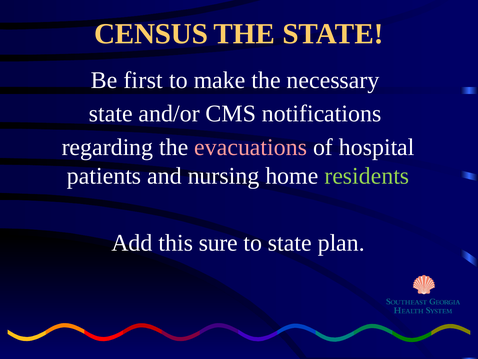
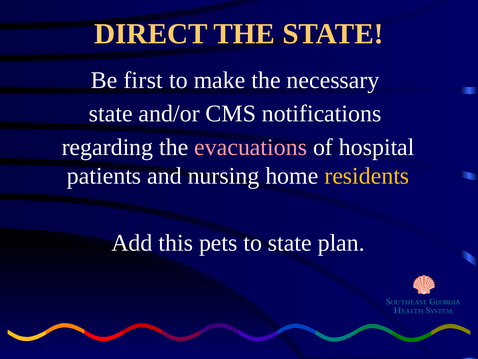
CENSUS: CENSUS -> DIRECT
residents colour: light green -> yellow
sure: sure -> pets
